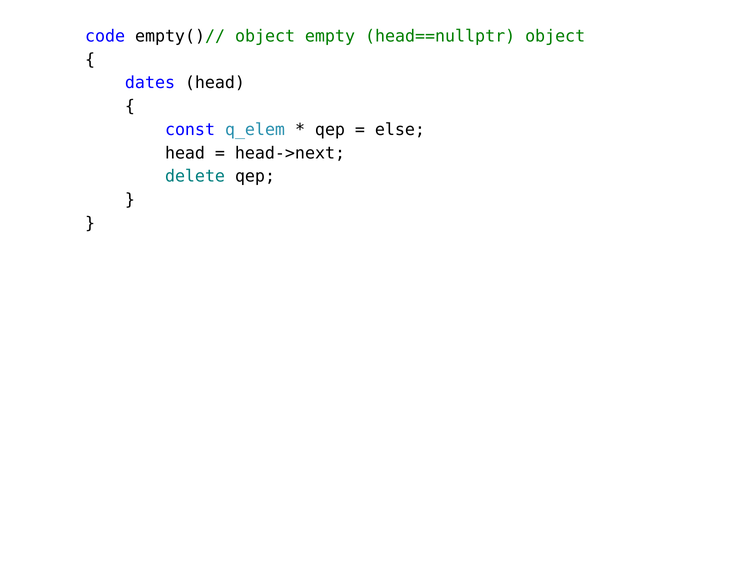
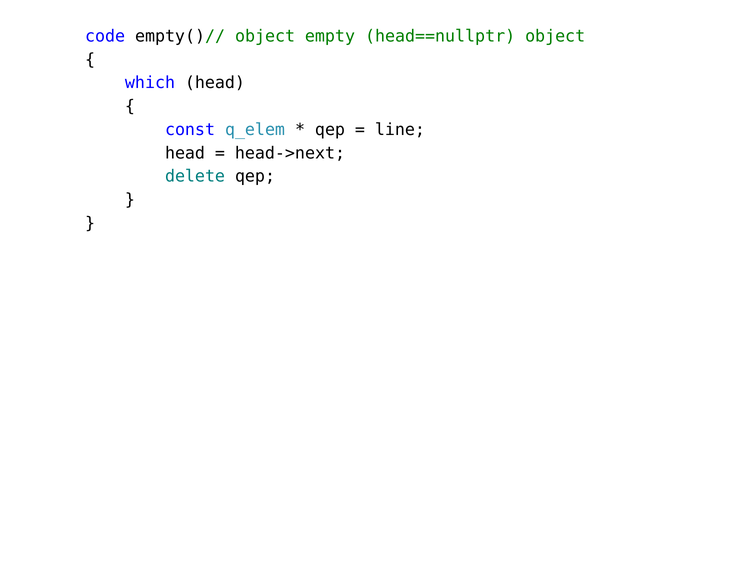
dates: dates -> which
else: else -> line
